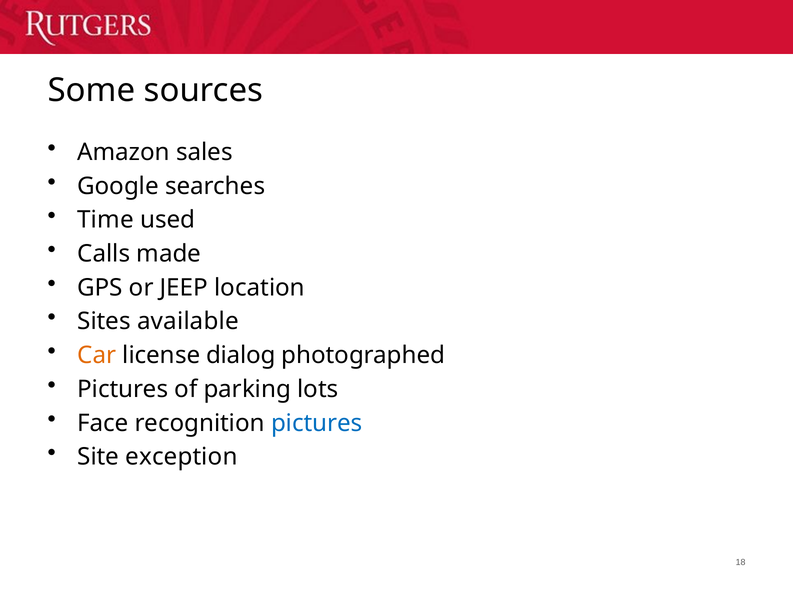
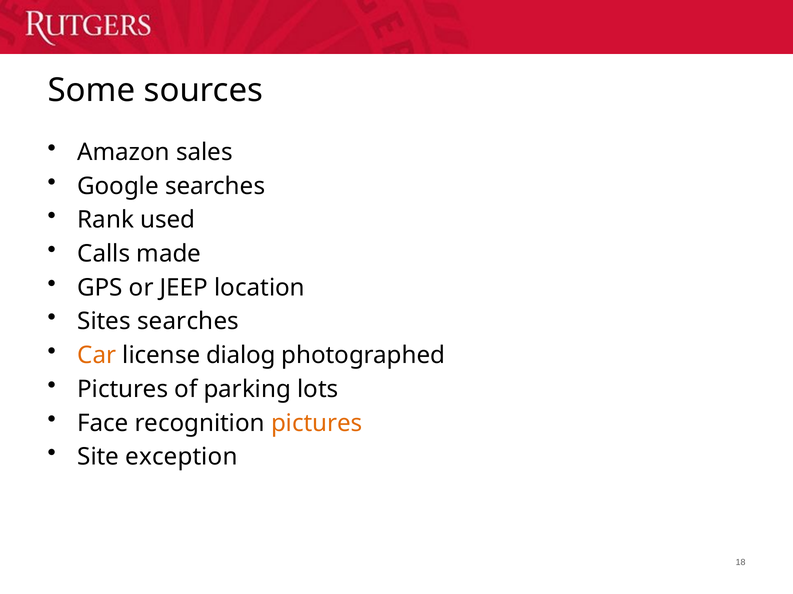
Time: Time -> Rank
Sites available: available -> searches
pictures at (317, 424) colour: blue -> orange
